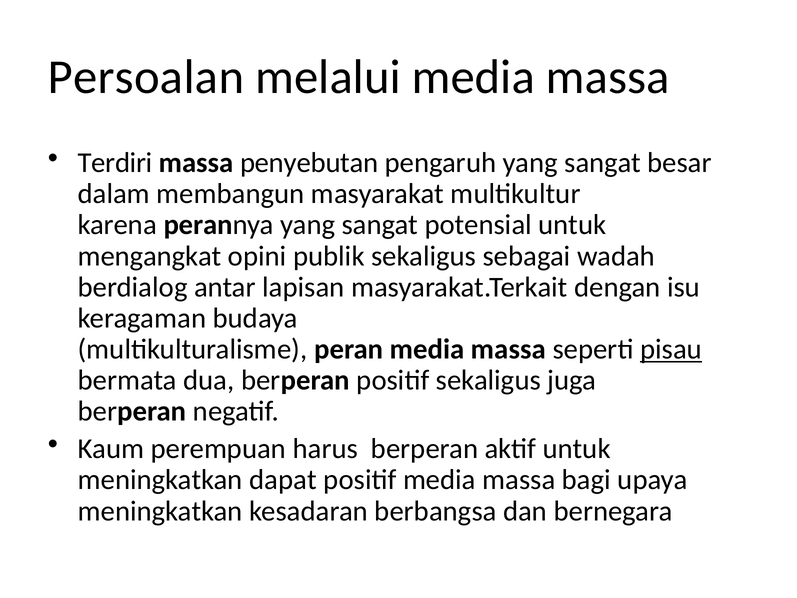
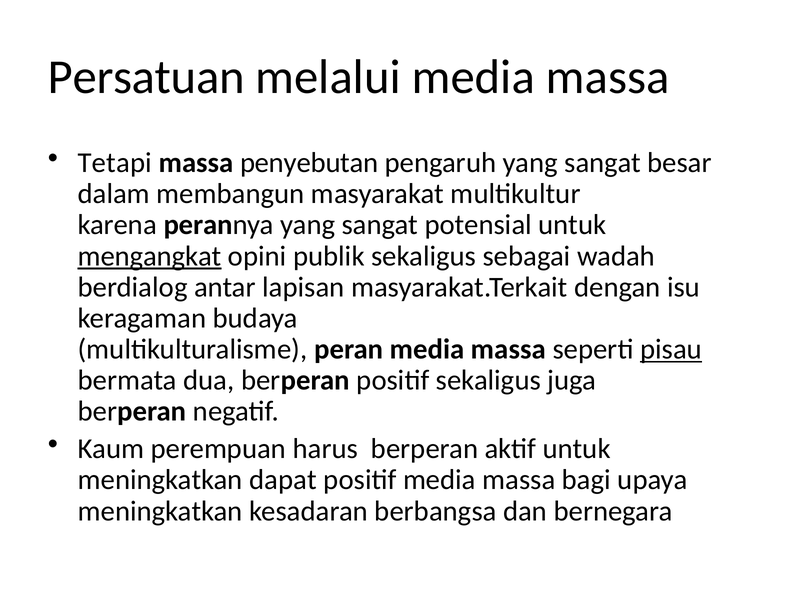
Persoalan: Persoalan -> Persatuan
Terdiri: Terdiri -> Tetapi
mengangkat underline: none -> present
